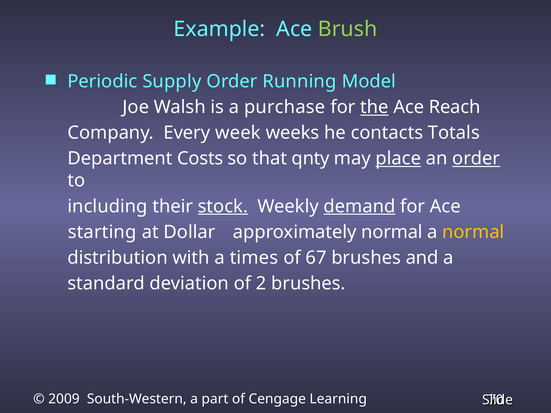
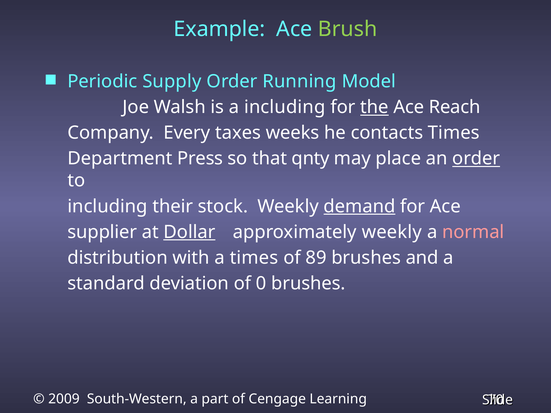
a purchase: purchase -> including
week: week -> taxes
contacts Totals: Totals -> Times
Costs: Costs -> Press
place underline: present -> none
stock underline: present -> none
starting: starting -> supplier
Dollar underline: none -> present
approximately normal: normal -> weekly
normal at (473, 232) colour: yellow -> pink
67: 67 -> 89
2: 2 -> 0
